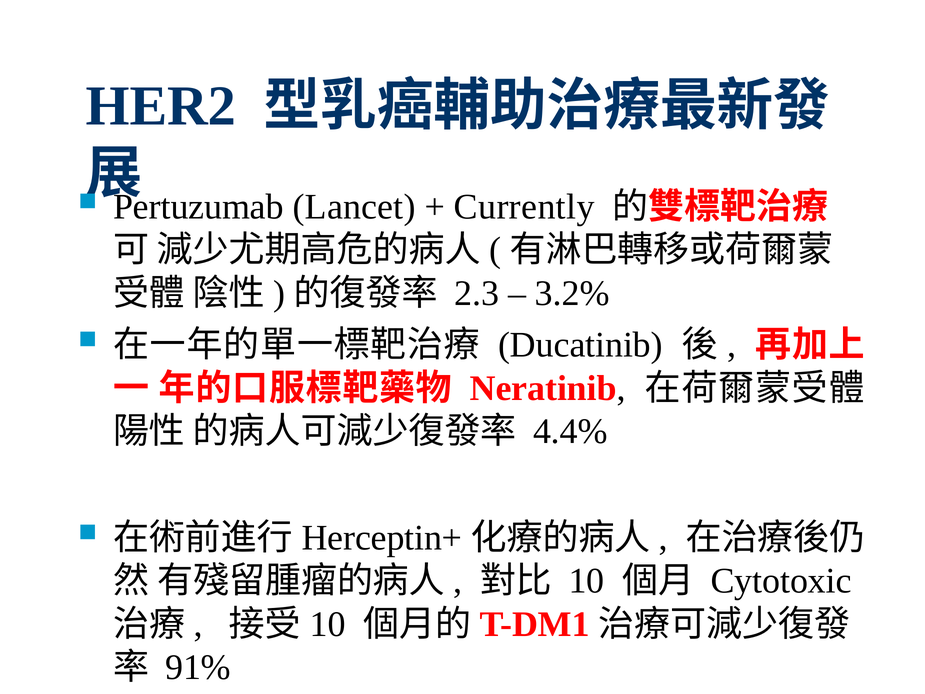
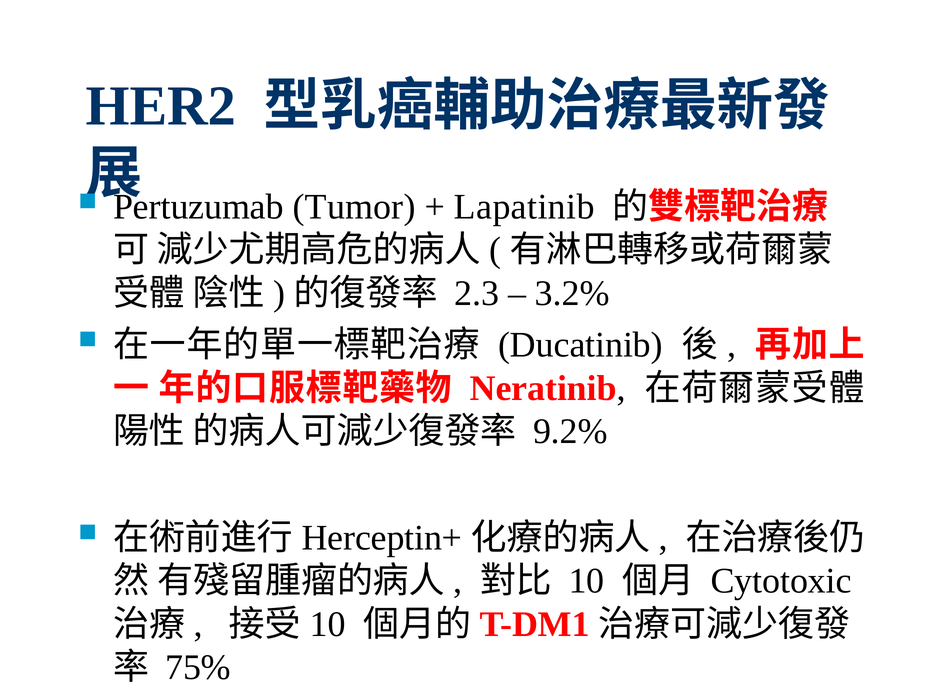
Lancet: Lancet -> Tumor
Currently: Currently -> Lapatinib
4.4%: 4.4% -> 9.2%
91%: 91% -> 75%
